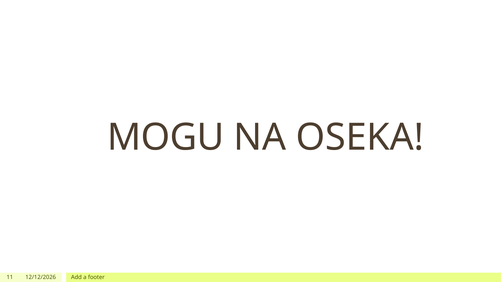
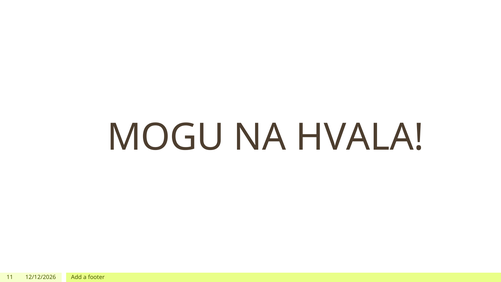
OSEKA: OSEKA -> HVALA
